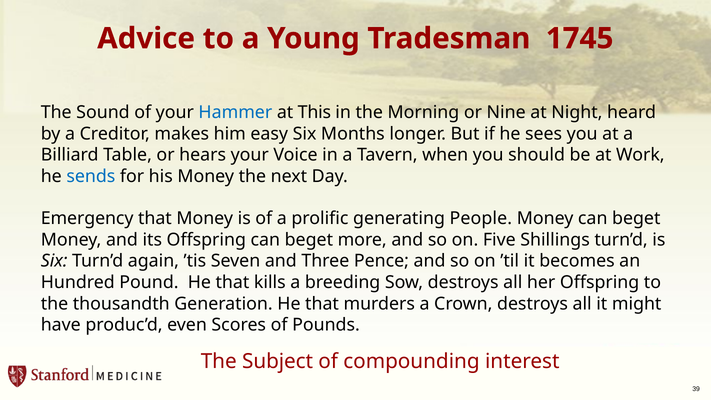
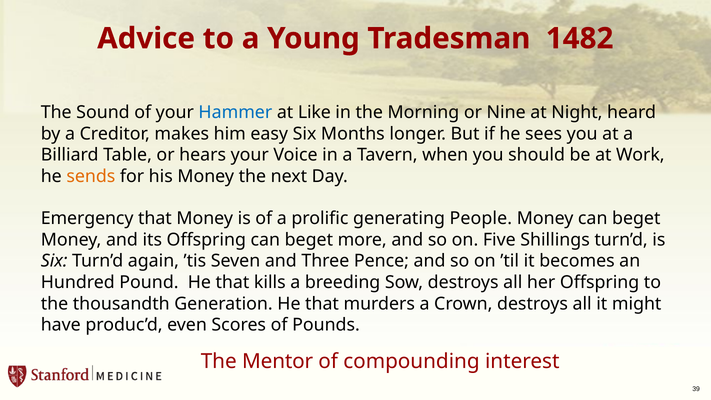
1745: 1745 -> 1482
This: This -> Like
sends colour: blue -> orange
Subject: Subject -> Mentor
